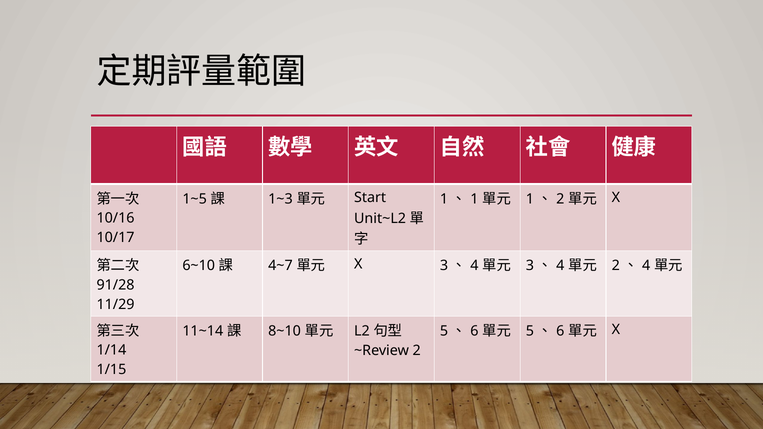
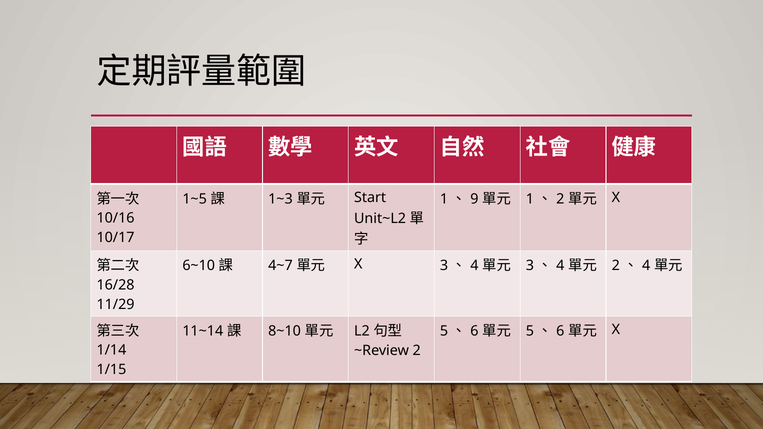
1 at (474, 199): 1 -> 9
91/28: 91/28 -> 16/28
